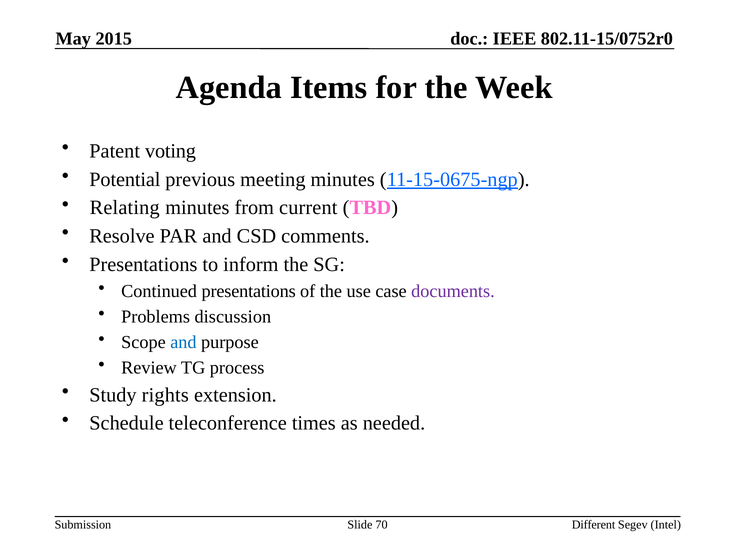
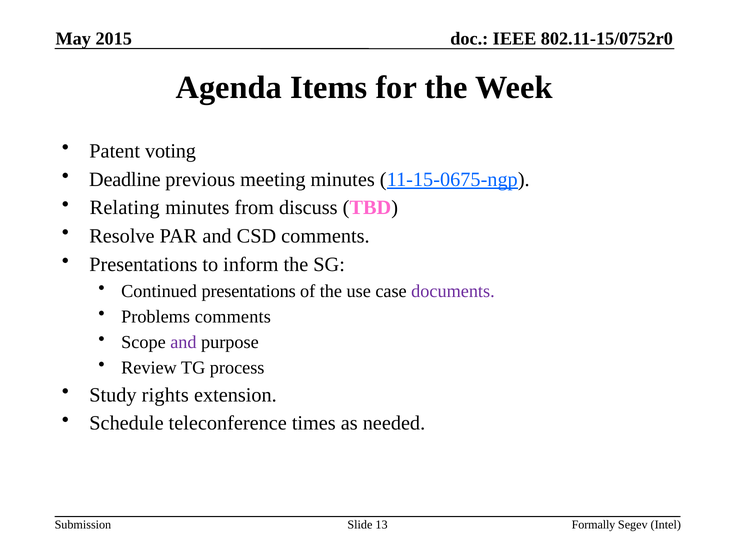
Potential: Potential -> Deadline
current: current -> discuss
Problems discussion: discussion -> comments
and at (183, 342) colour: blue -> purple
70: 70 -> 13
Different: Different -> Formally
